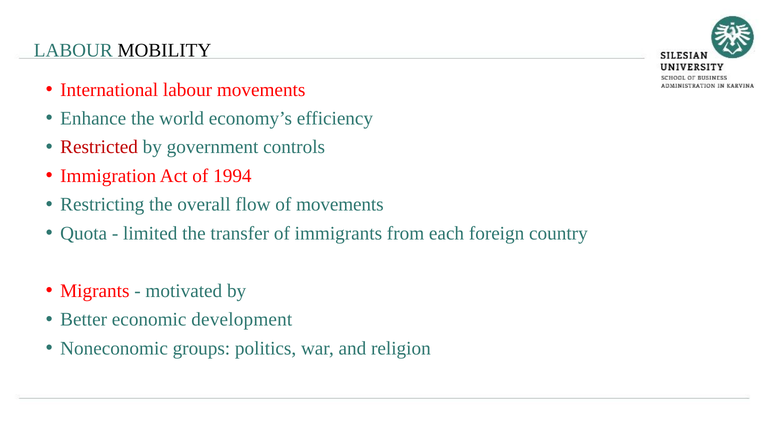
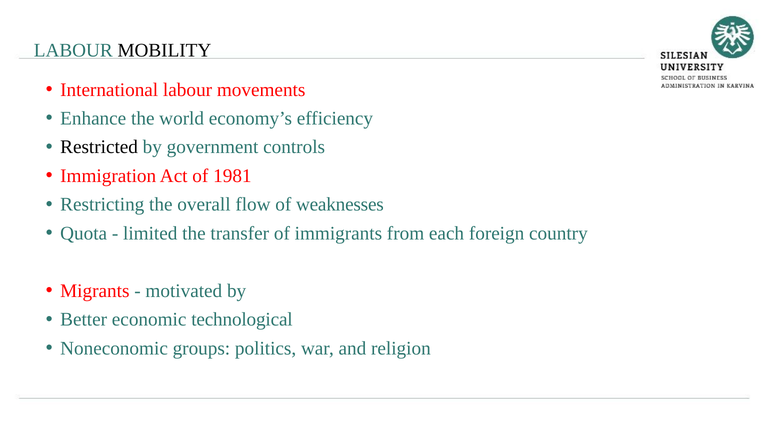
Restricted colour: red -> black
1994: 1994 -> 1981
of movements: movements -> weaknesses
development: development -> technological
